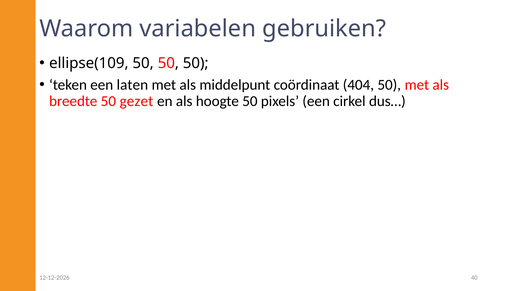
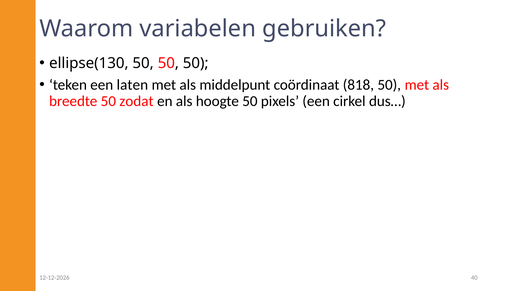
ellipse(109: ellipse(109 -> ellipse(130
404: 404 -> 818
gezet: gezet -> zodat
